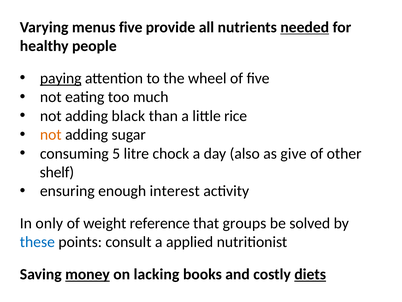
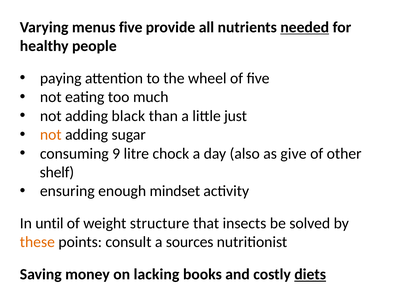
paying underline: present -> none
rice: rice -> just
5: 5 -> 9
interest: interest -> mindset
only: only -> until
reference: reference -> structure
groups: groups -> insects
these colour: blue -> orange
applied: applied -> sources
money underline: present -> none
